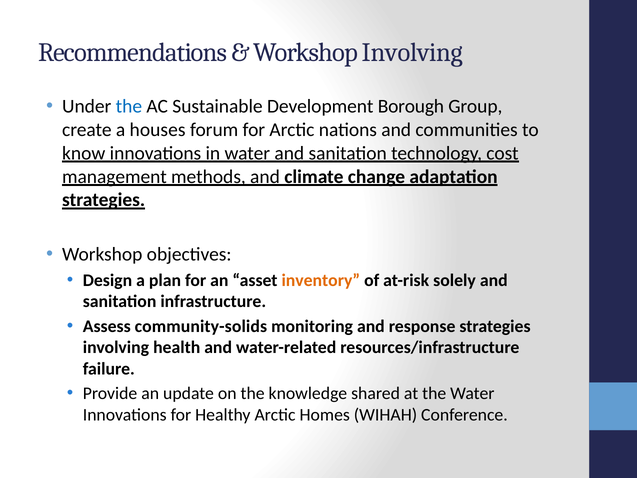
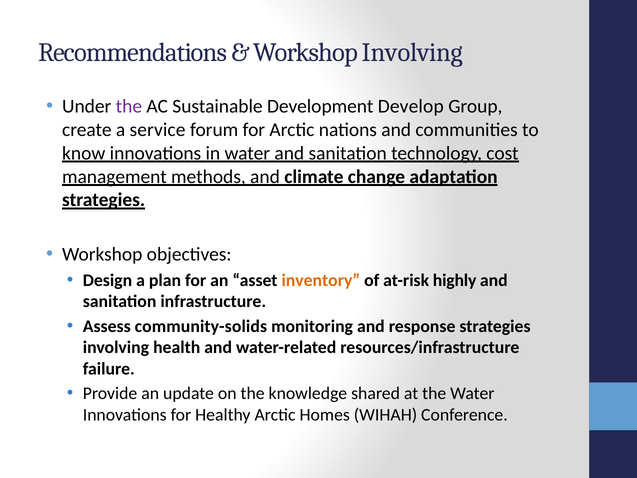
the at (129, 106) colour: blue -> purple
Borough: Borough -> Develop
houses: houses -> service
solely: solely -> highly
